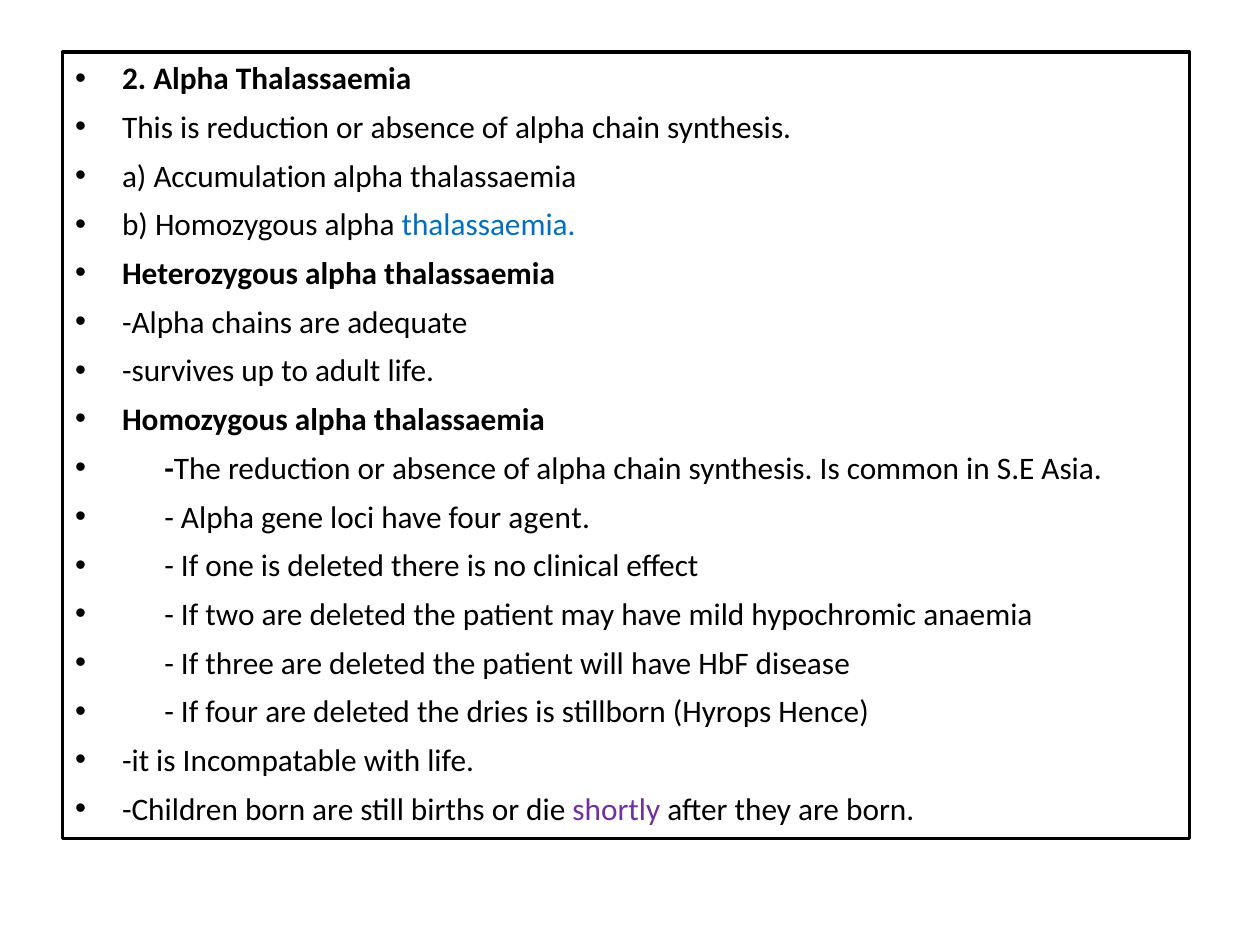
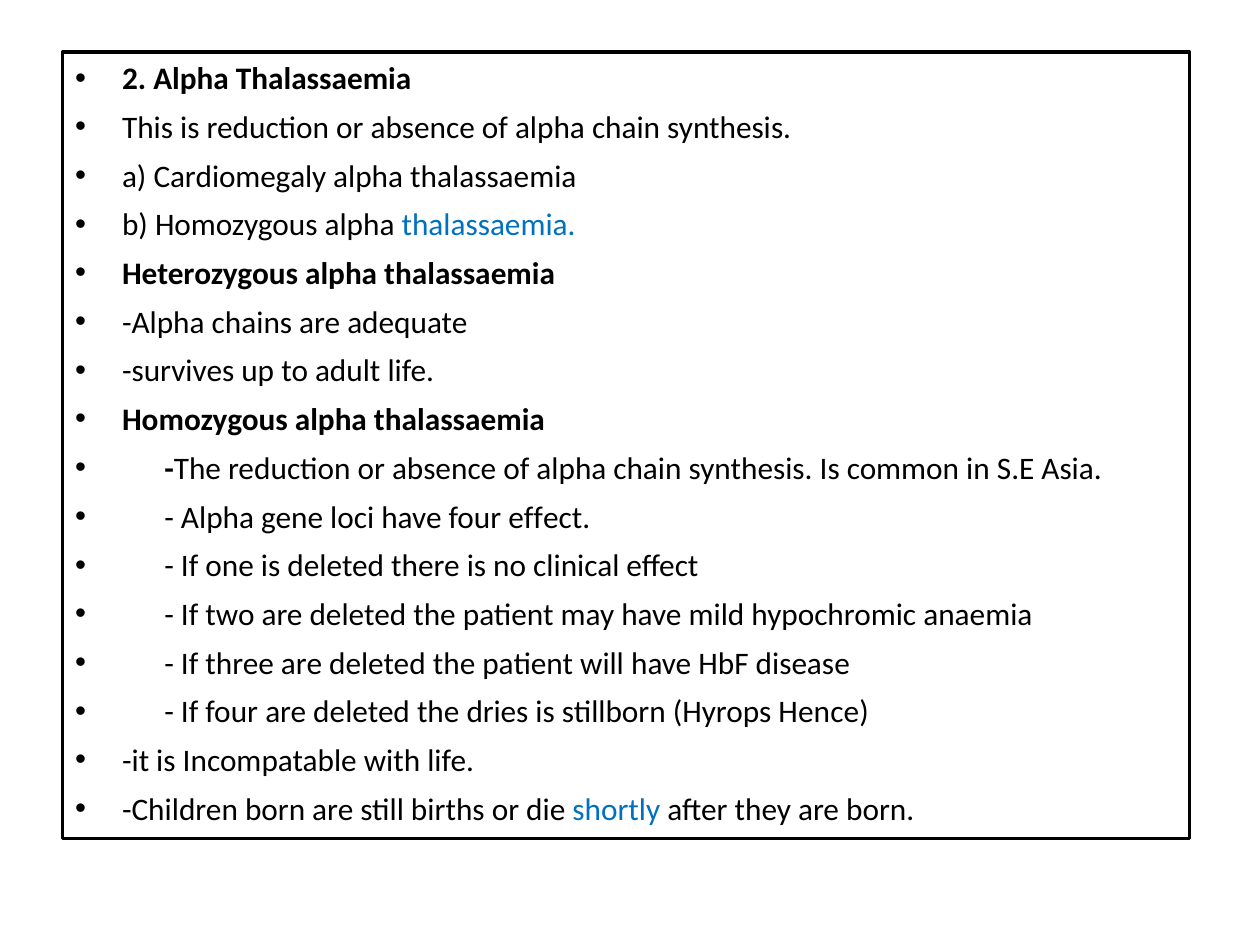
Accumulation: Accumulation -> Cardiomegaly
four agent: agent -> effect
shortly colour: purple -> blue
